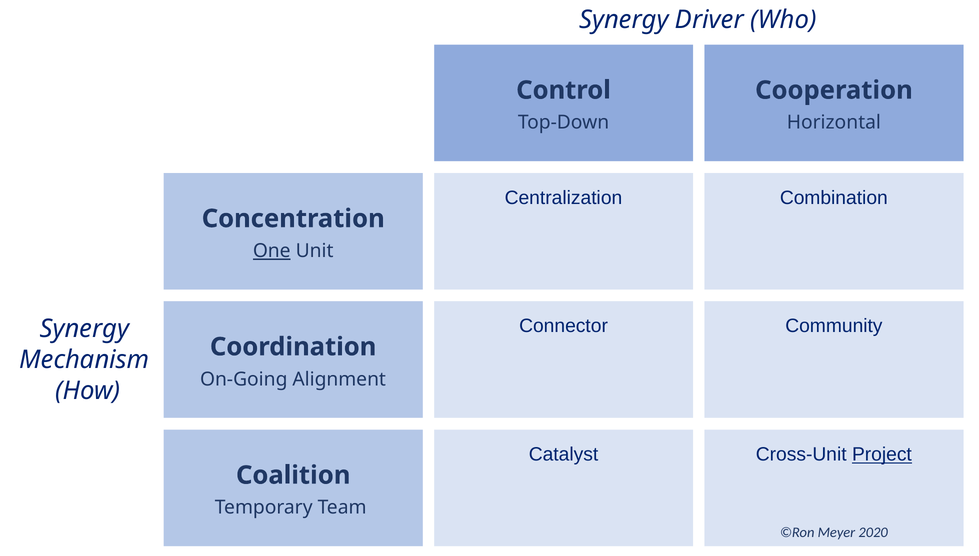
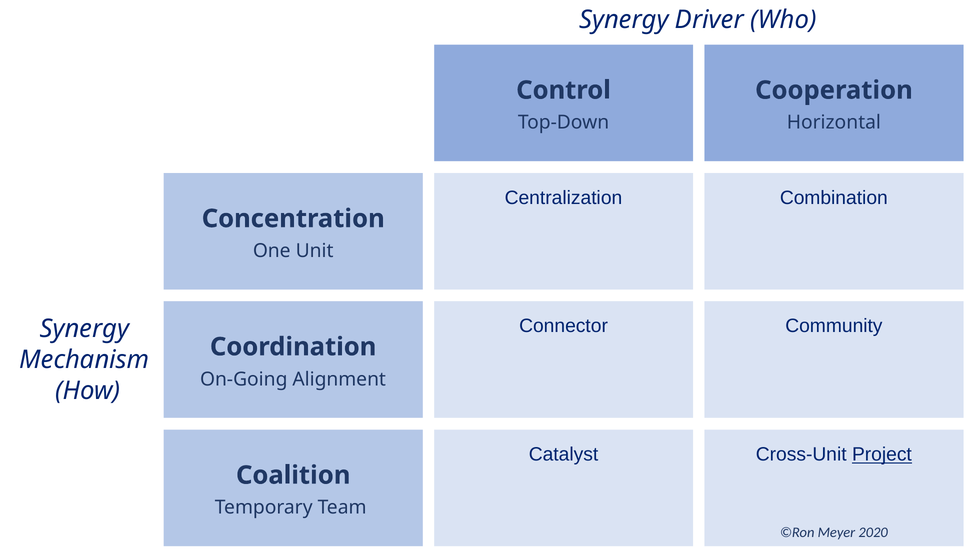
One underline: present -> none
